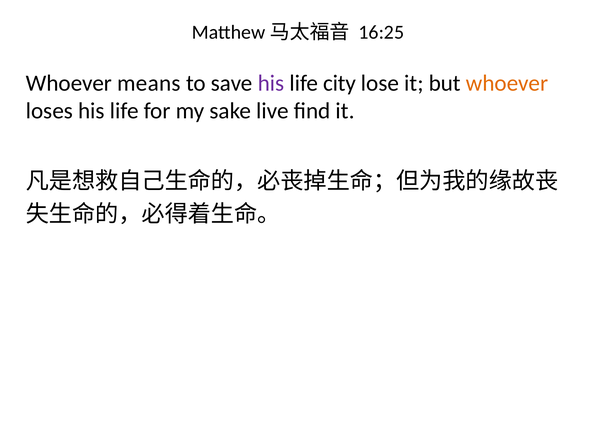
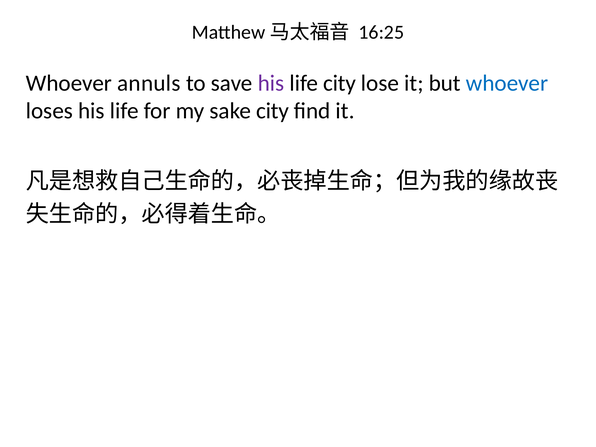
means: means -> annuls
whoever at (507, 83) colour: orange -> blue
sake live: live -> city
